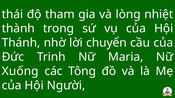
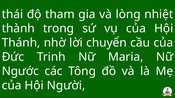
Xuống: Xuống -> Ngước
